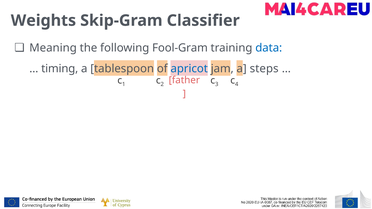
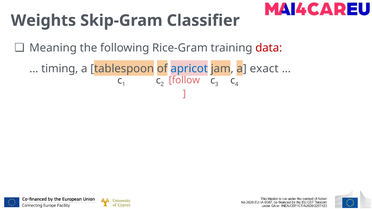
Fool-Gram: Fool-Gram -> Rice-Gram
data colour: blue -> red
steps: steps -> exact
father: father -> follow
